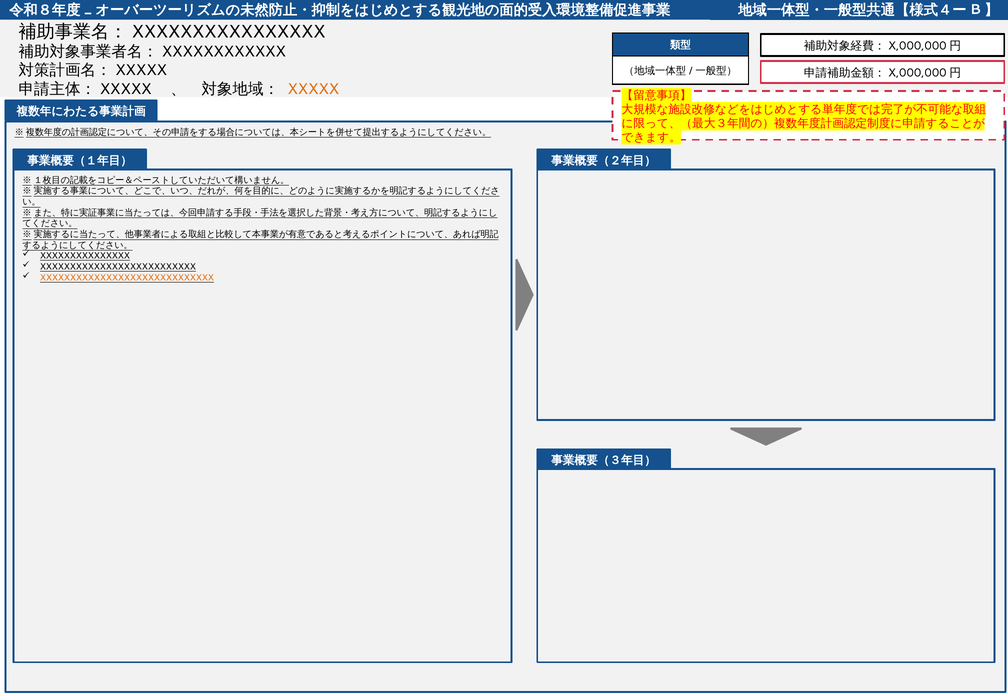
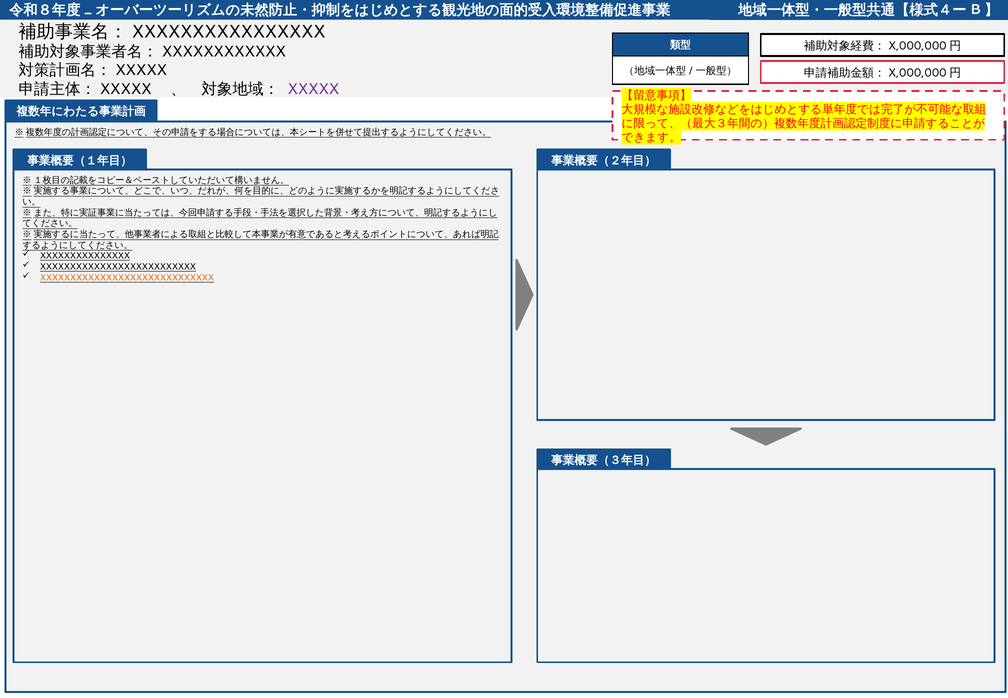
XXXXX colour: orange -> purple
